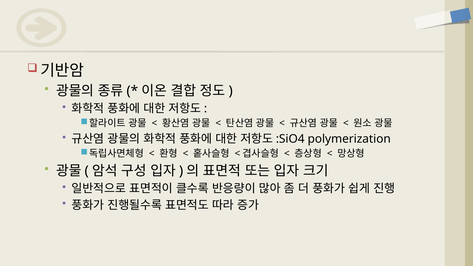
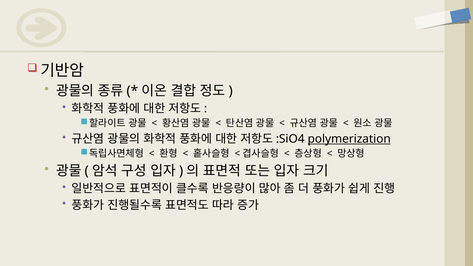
polymerization underline: none -> present
